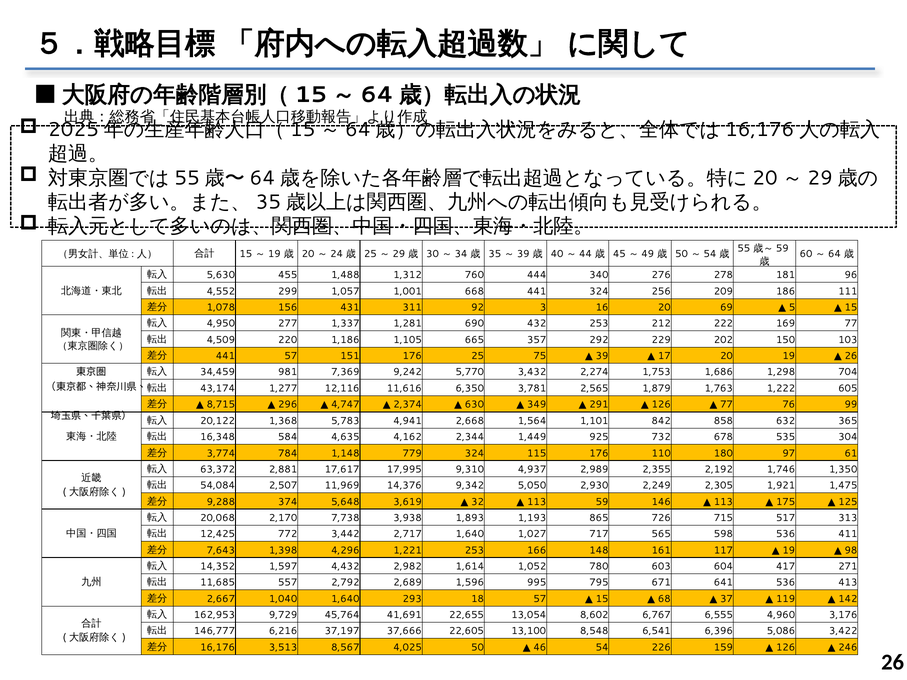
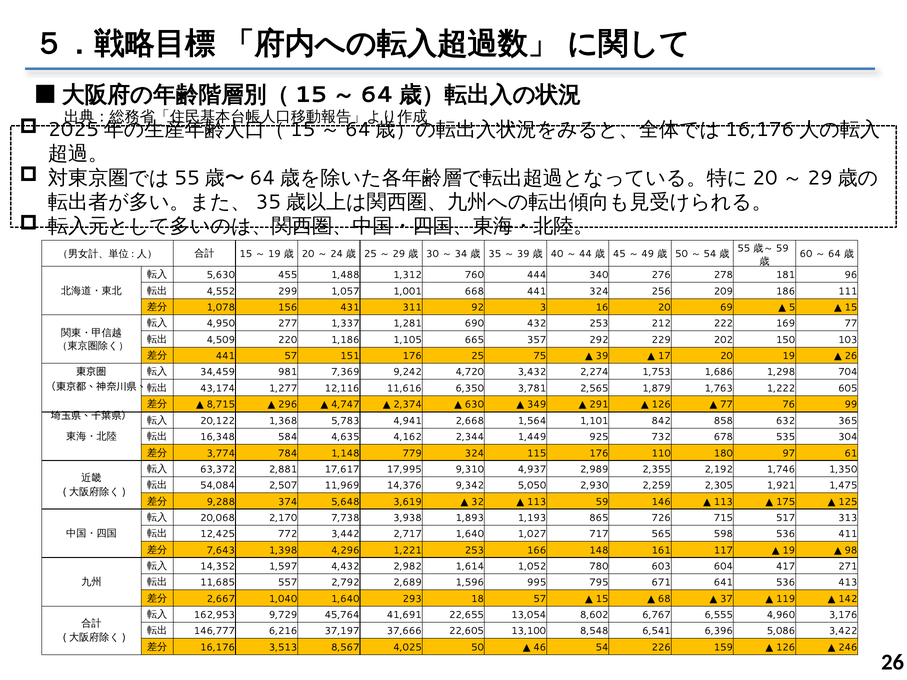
5,770: 5,770 -> 4,720
2,249: 2,249 -> 2,259
